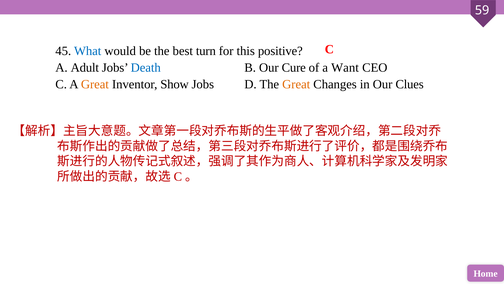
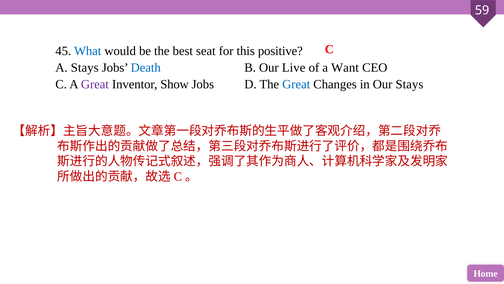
turn: turn -> seat
A Adult: Adult -> Stays
Cure: Cure -> Live
Great at (95, 84) colour: orange -> purple
Great at (296, 84) colour: orange -> blue
Our Clues: Clues -> Stays
